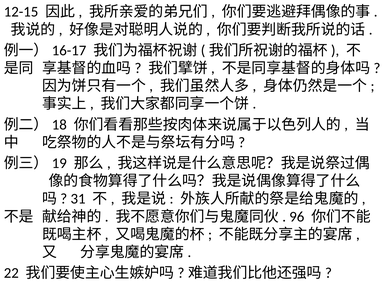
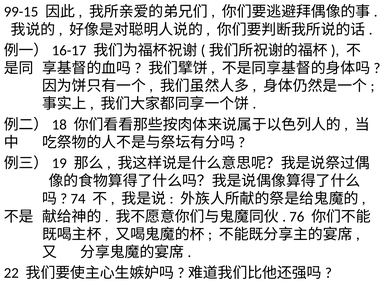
12-15: 12-15 -> 99-15
31: 31 -> 74
96: 96 -> 76
